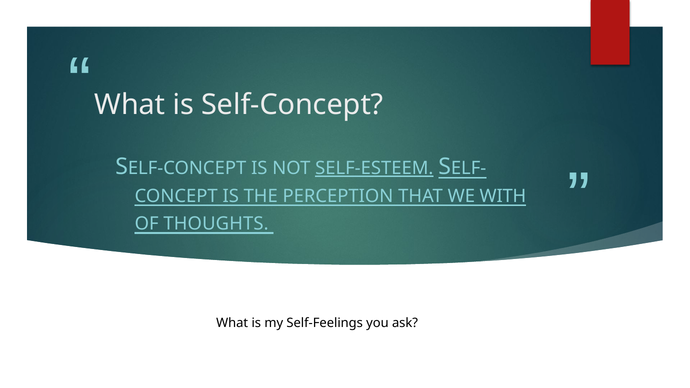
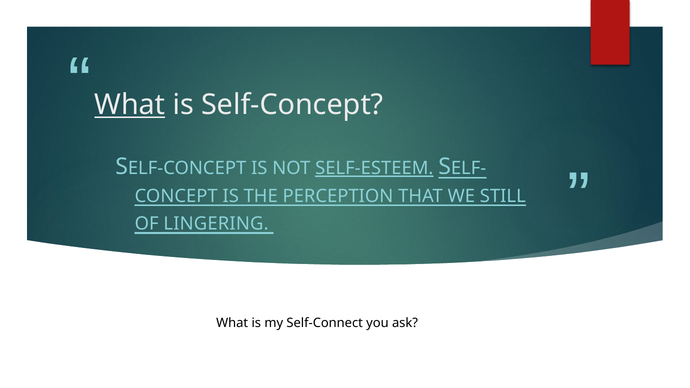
What at (130, 105) underline: none -> present
WITH: WITH -> STILL
THOUGHTS: THOUGHTS -> LINGERING
Self-Feelings: Self-Feelings -> Self-Connect
